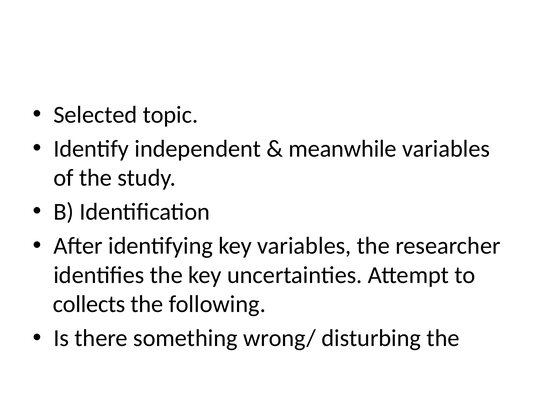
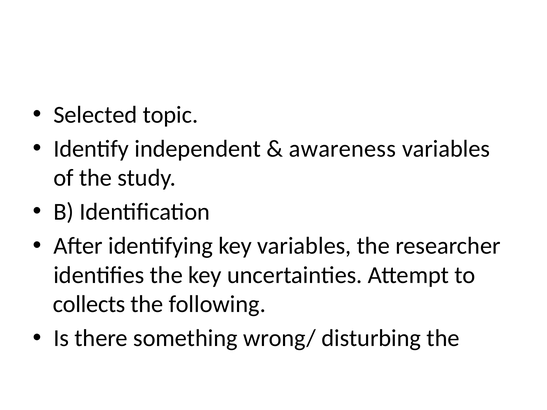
meanwhile: meanwhile -> awareness
